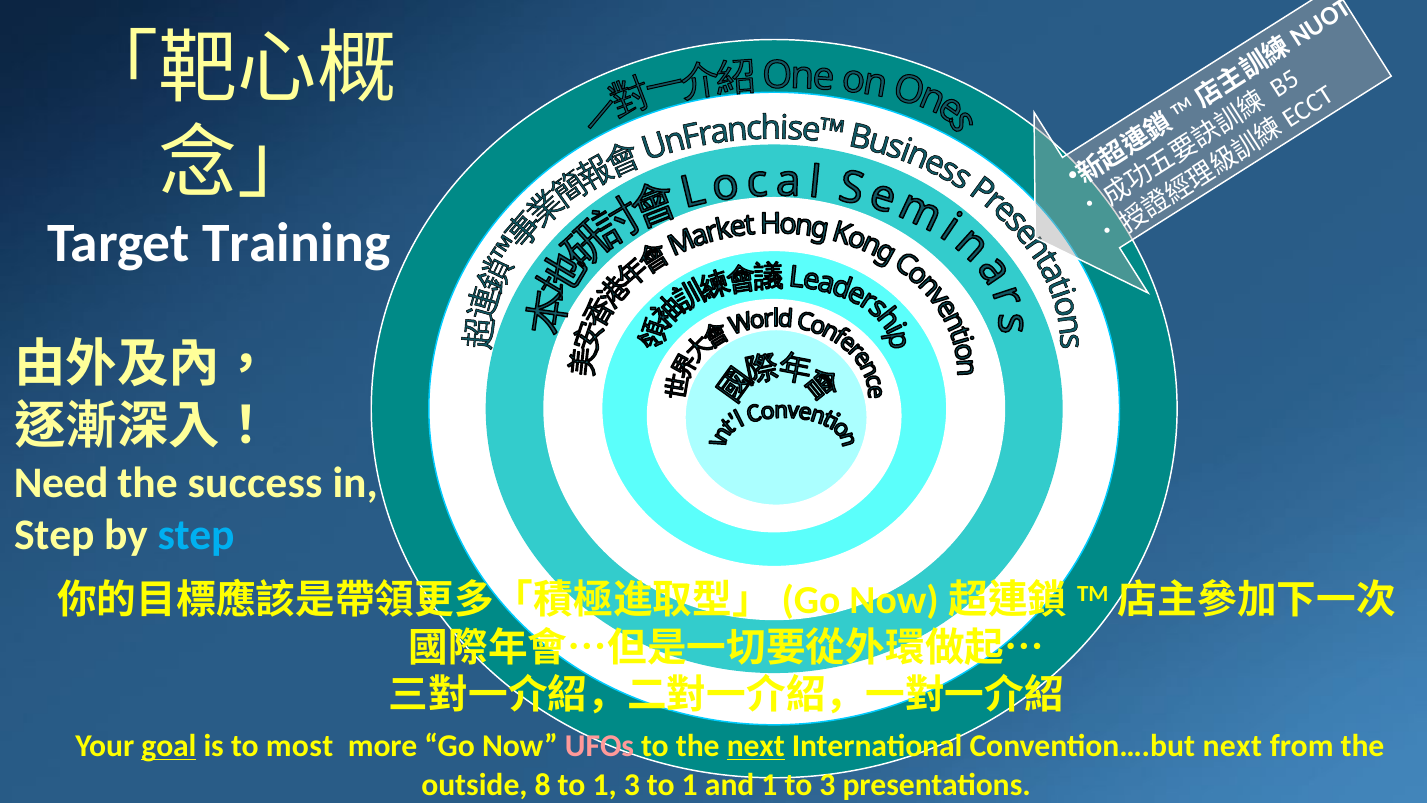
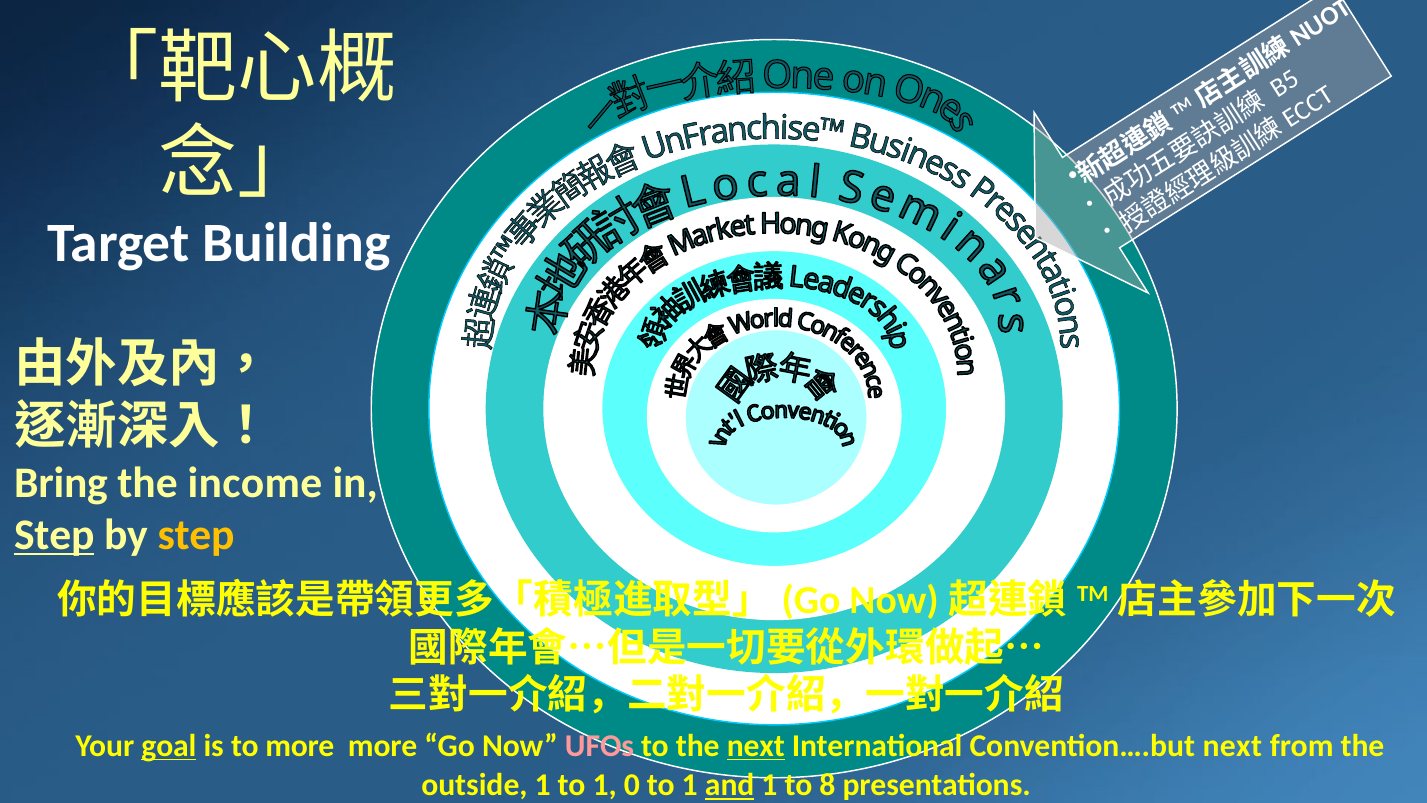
Training: Training -> Building
Need: Need -> Bring
success: success -> income
Step at (54, 535) underline: none -> present
step at (196, 535) colour: light blue -> yellow
to most: most -> more
outside 8: 8 -> 1
1 3: 3 -> 0
and underline: none -> present
to 3: 3 -> 8
